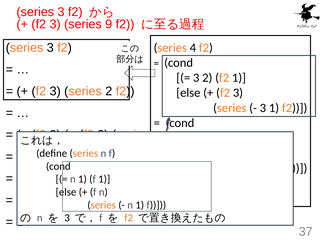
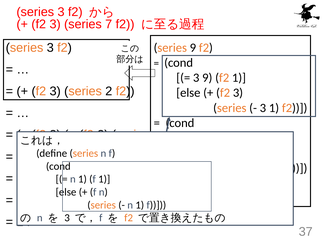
9: 9 -> 7
series 4: 4 -> 9
3 2: 2 -> 9
